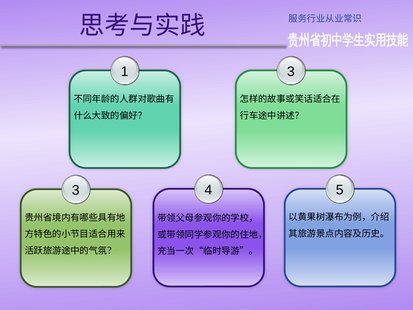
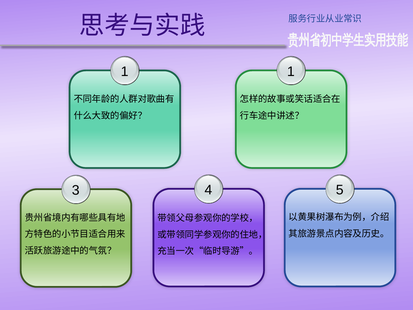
1 3: 3 -> 1
